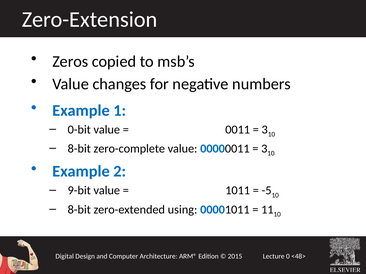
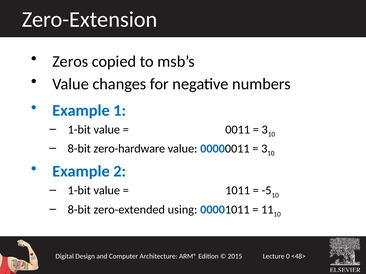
0-bit at (79, 130): 0-bit -> 1-bit
zero-complete: zero-complete -> zero-hardware
9-bit at (79, 191): 9-bit -> 1-bit
